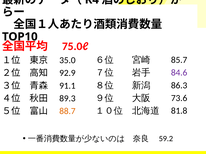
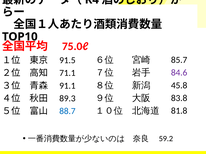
35.0: 35.0 -> 91.5
92.9: 92.9 -> 71.1
86.3: 86.3 -> 45.8
73.6: 73.6 -> 83.8
88.7 colour: orange -> blue
